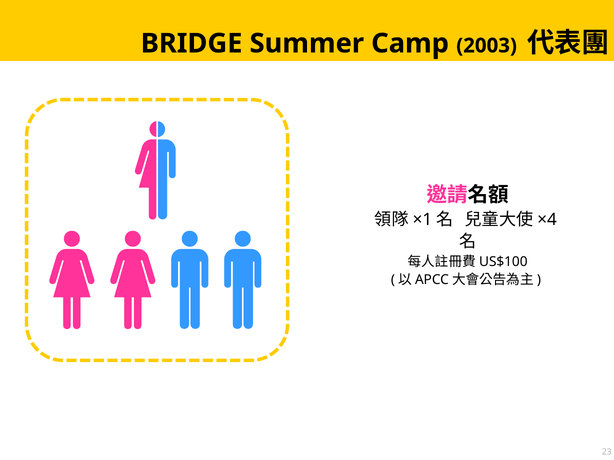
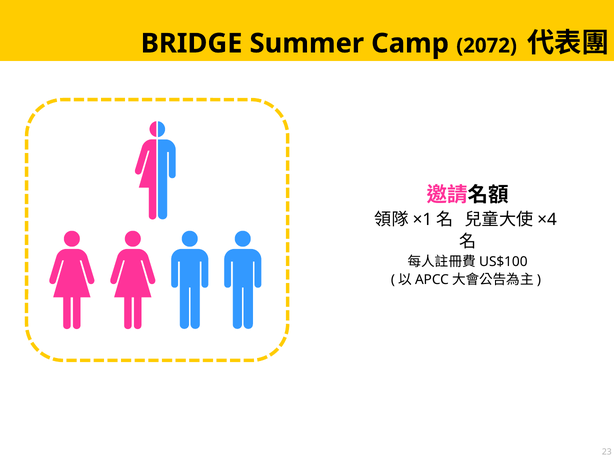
2003: 2003 -> 2072
